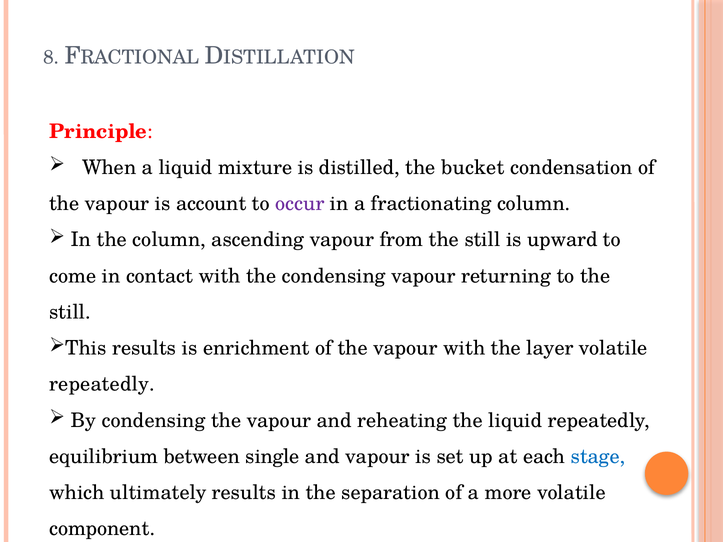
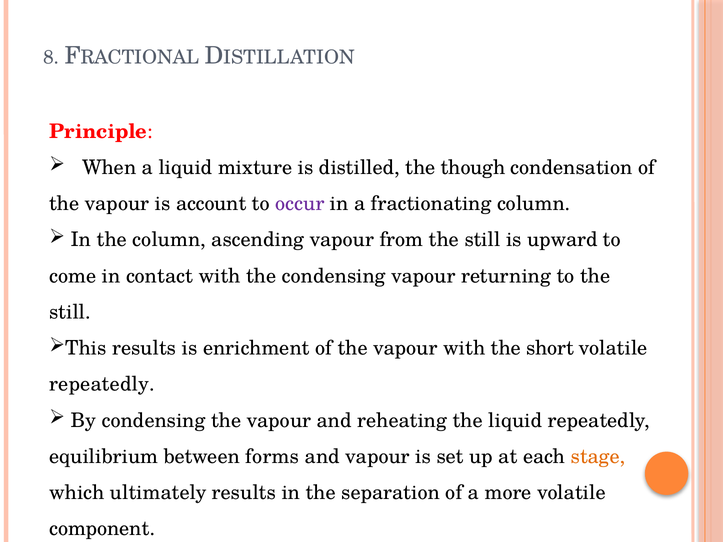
bucket: bucket -> though
layer: layer -> short
single: single -> forms
stage colour: blue -> orange
